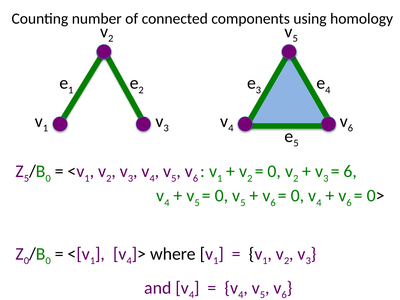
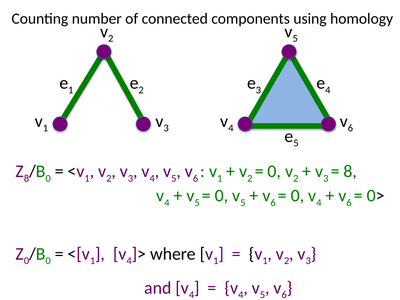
5 at (26, 178): 5 -> 8
6 at (350, 171): 6 -> 8
